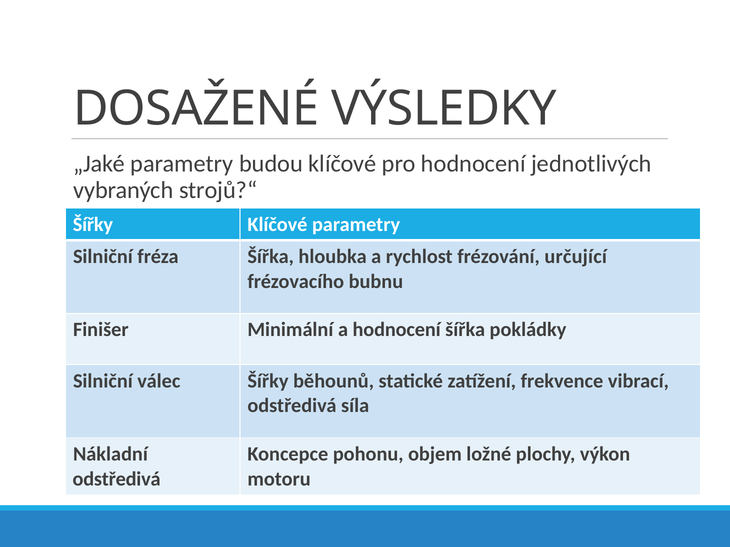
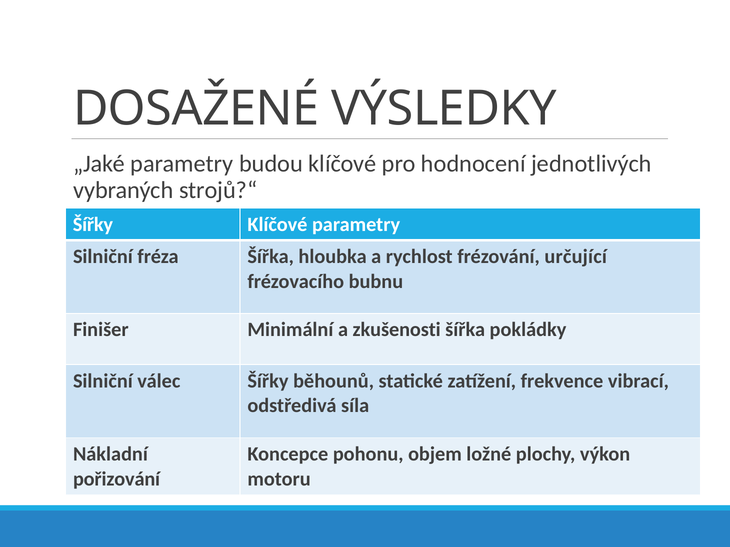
a hodnocení: hodnocení -> zkušenosti
odstředivá at (117, 479): odstředivá -> pořizování
